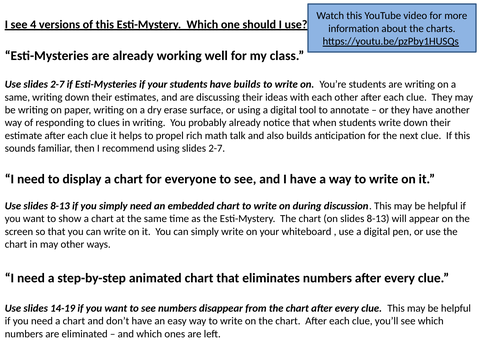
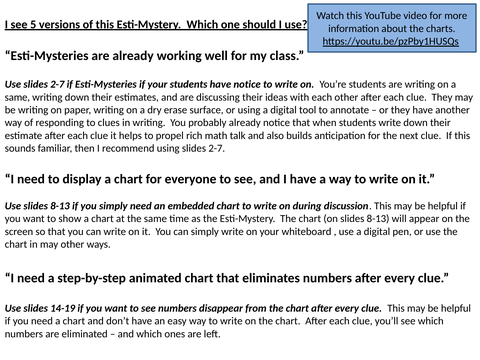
4: 4 -> 5
have builds: builds -> notice
